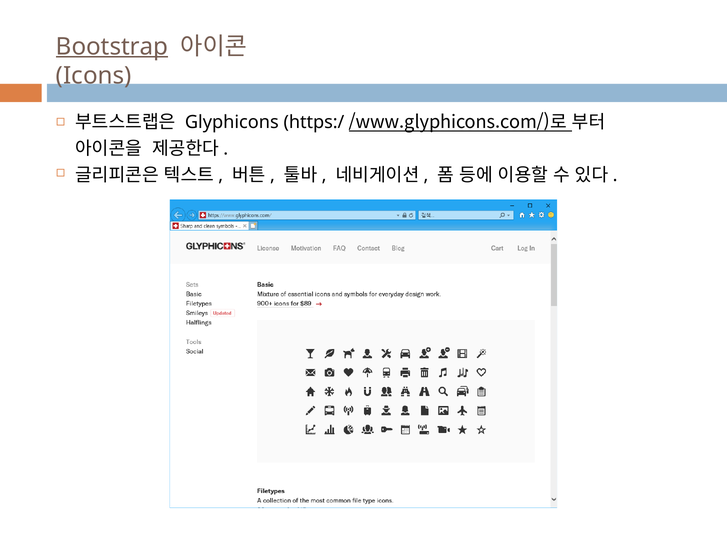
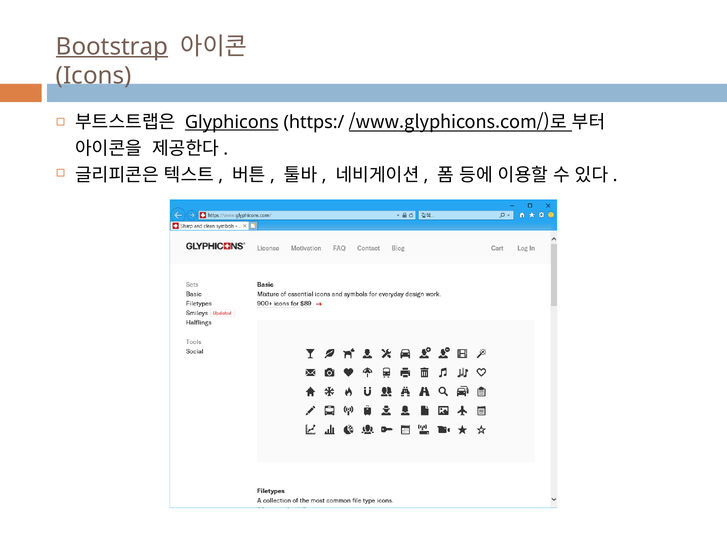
Glyphicons underline: none -> present
